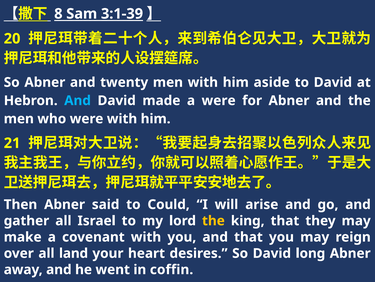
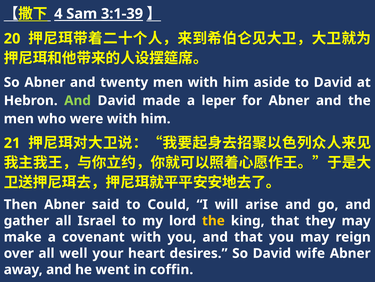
8: 8 -> 4
And at (78, 100) colour: light blue -> light green
a were: were -> leper
land: land -> well
long: long -> wife
